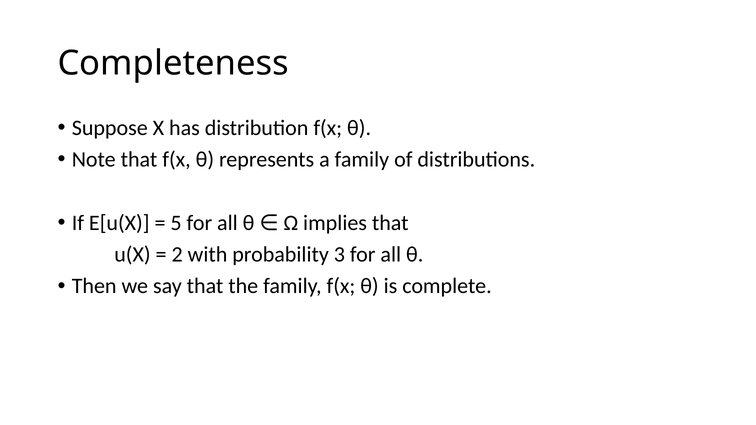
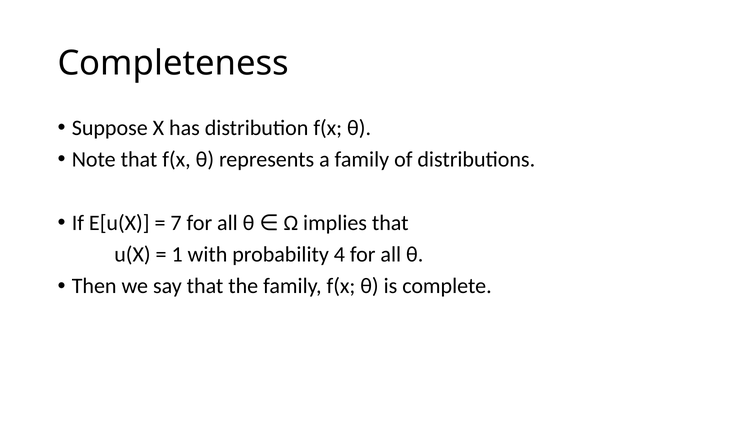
5: 5 -> 7
2: 2 -> 1
3: 3 -> 4
